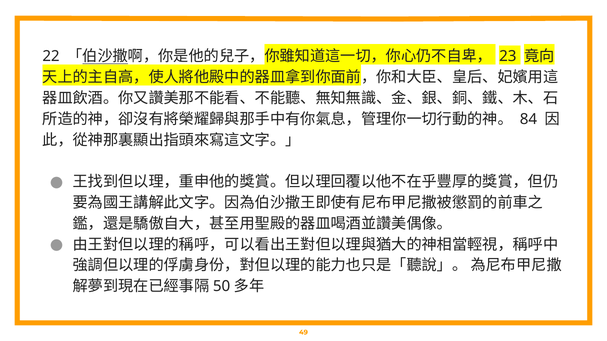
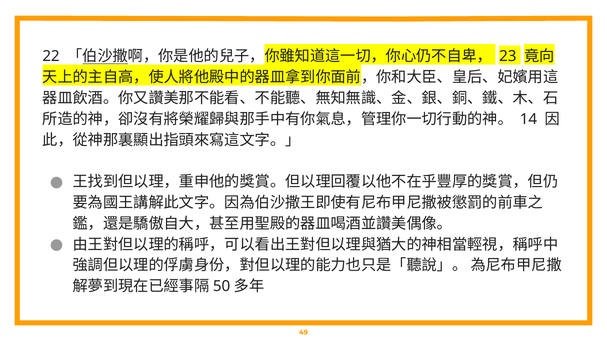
84: 84 -> 14
